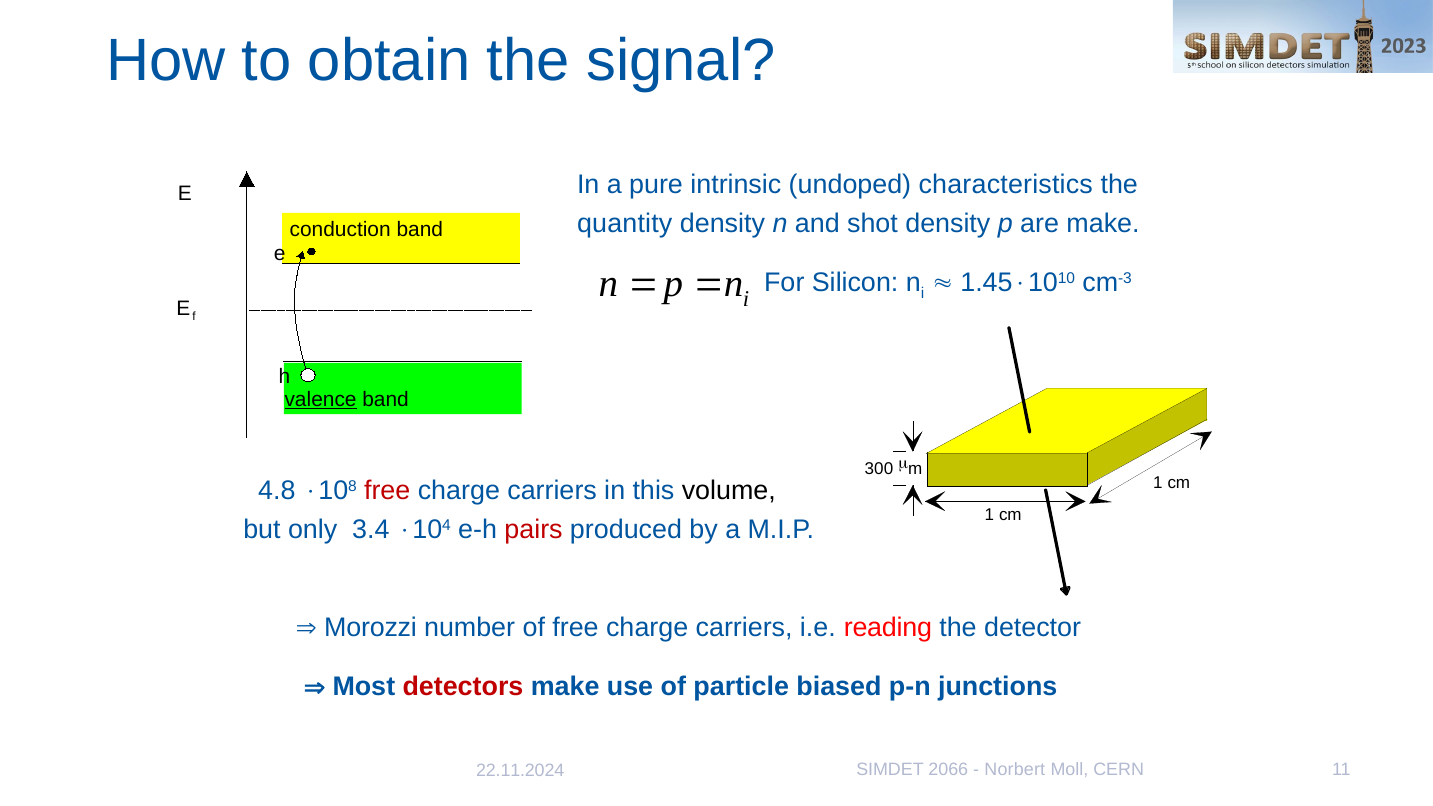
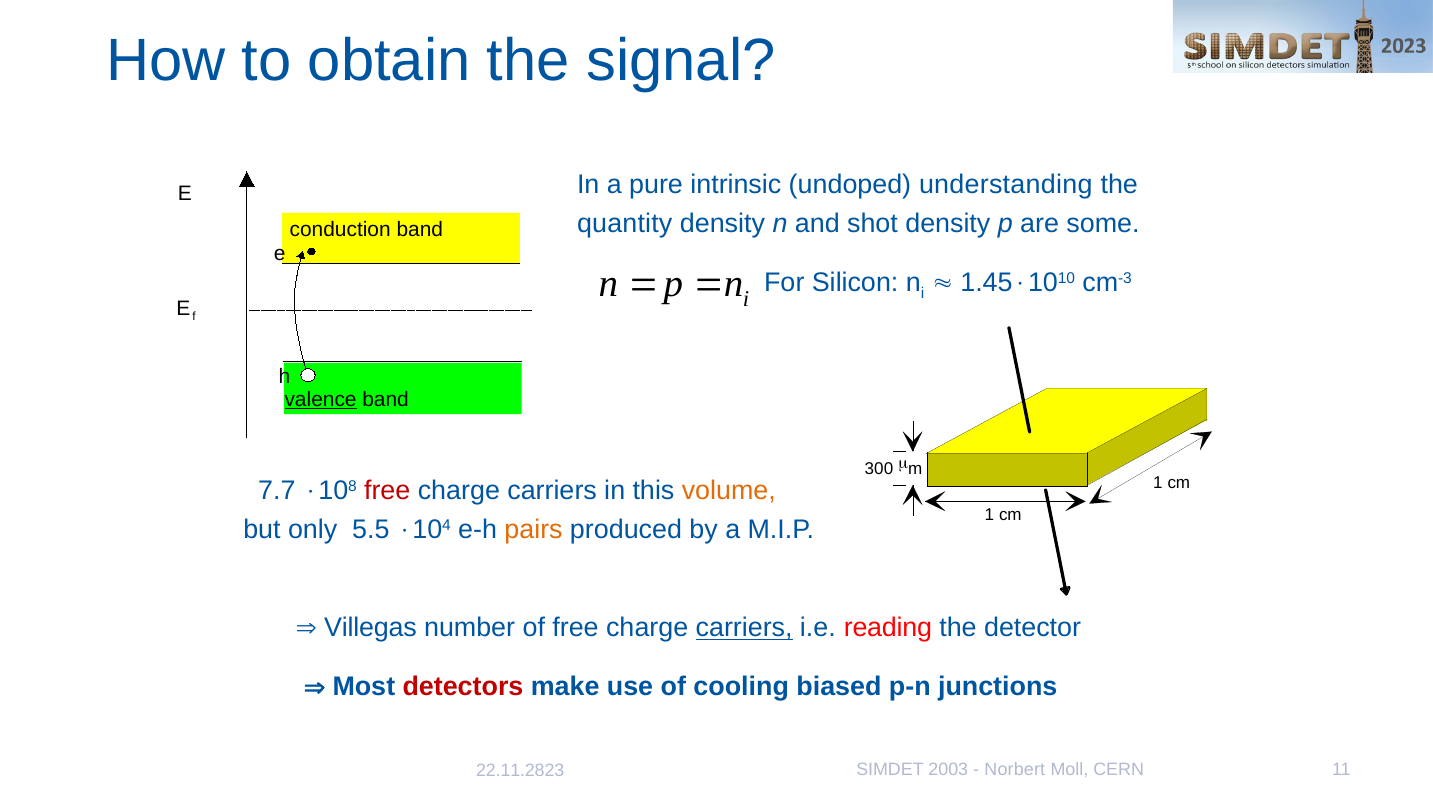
characteristics: characteristics -> understanding
are make: make -> some
4.8: 4.8 -> 7.7
volume colour: black -> orange
3.4: 3.4 -> 5.5
pairs colour: red -> orange
Morozzi: Morozzi -> Villegas
carriers at (744, 628) underline: none -> present
particle: particle -> cooling
2066: 2066 -> 2003
22.11.2024: 22.11.2024 -> 22.11.2823
